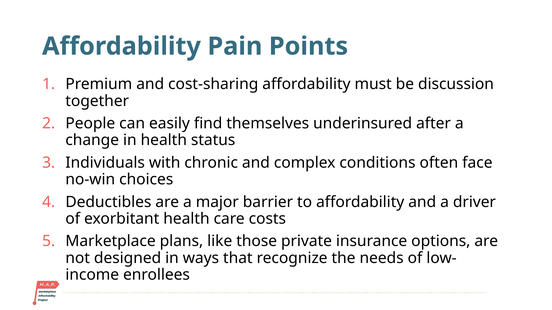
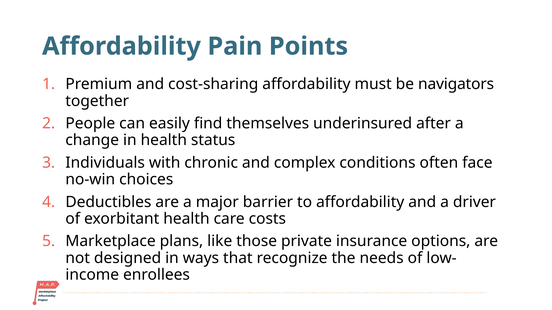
discussion: discussion -> navigators
